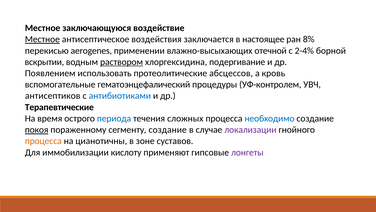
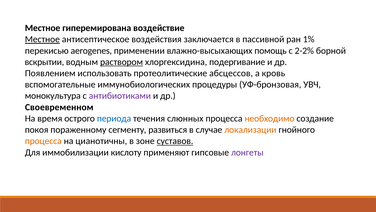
заключающуюся: заключающуюся -> гиперемирована
настоящее: настоящее -> пассивной
8%: 8% -> 1%
отечной: отечной -> помощь
2-4%: 2-4% -> 2-2%
гематоэнцефалический: гематоэнцефалический -> иммунобиологических
УФ-контролем: УФ-контролем -> УФ-бронзовая
антисептиков: антисептиков -> монокультура
антибиотиками colour: blue -> purple
Терапевтические: Терапевтические -> Своевременном
сложных: сложных -> слюнных
необходимо colour: blue -> orange
покоя underline: present -> none
сегменту создание: создание -> развиться
локализации colour: purple -> orange
суставов underline: none -> present
